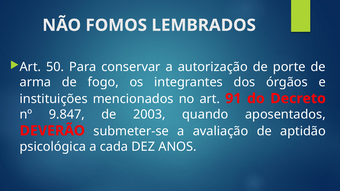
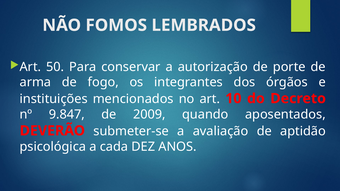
91: 91 -> 10
2003: 2003 -> 2009
